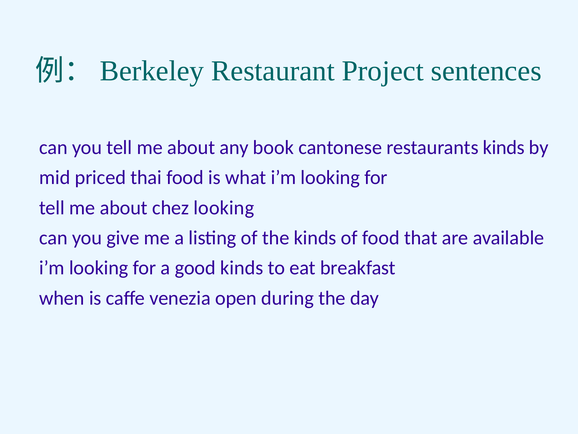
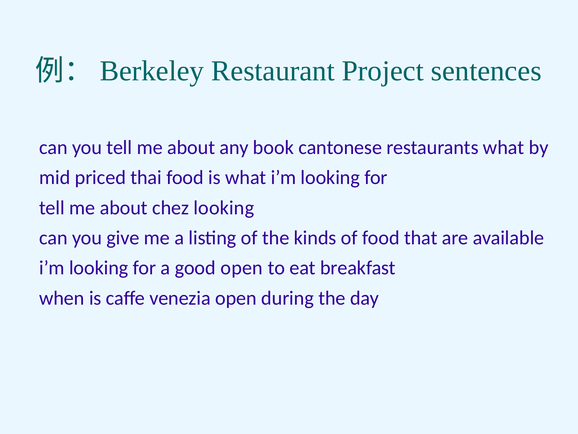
restaurants kinds: kinds -> what
good kinds: kinds -> open
